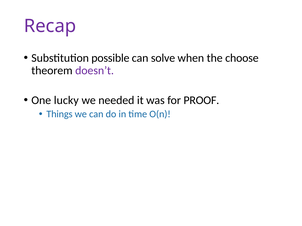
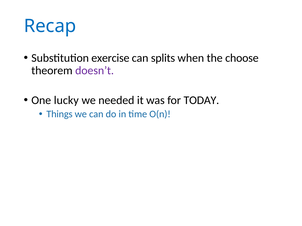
Recap colour: purple -> blue
possible: possible -> exercise
solve: solve -> splits
PROOF: PROOF -> TODAY
